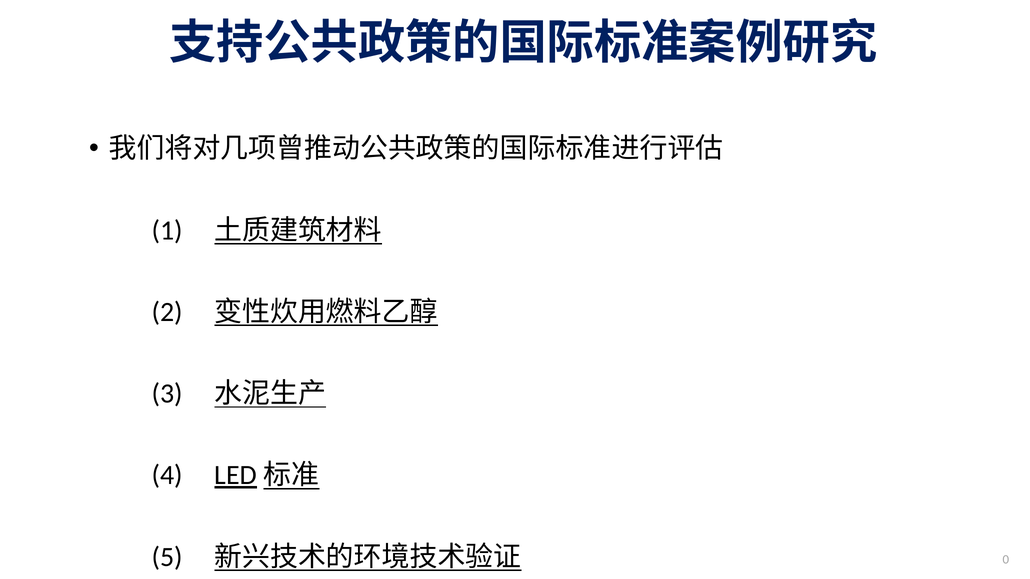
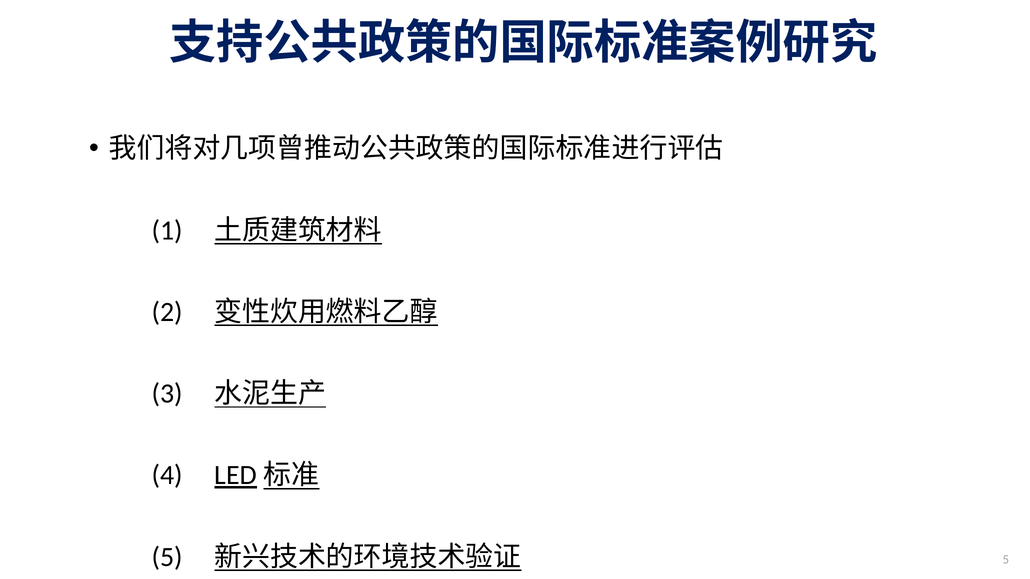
0 at (1006, 560): 0 -> 5
